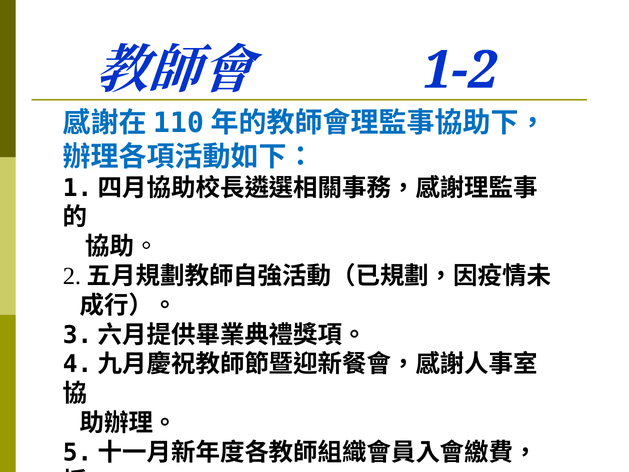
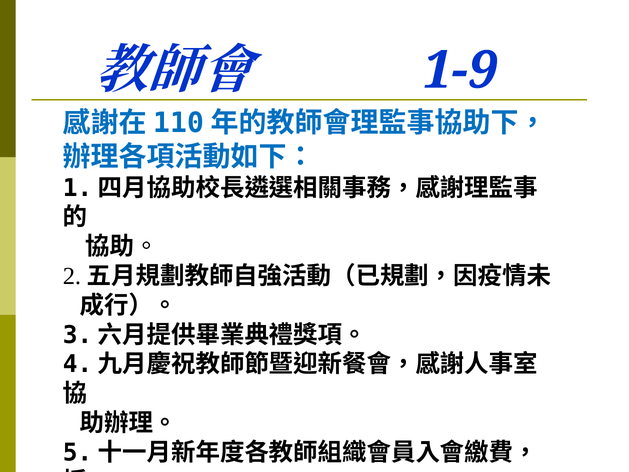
1-2: 1-2 -> 1-9
